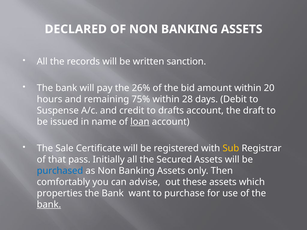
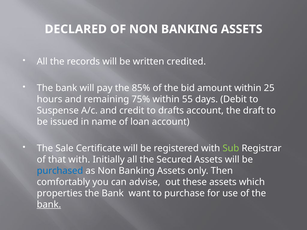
sanction: sanction -> credited
26%: 26% -> 85%
20: 20 -> 25
28: 28 -> 55
loan underline: present -> none
Sub colour: yellow -> light green
that pass: pass -> with
